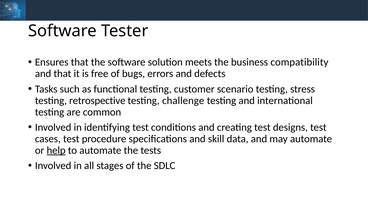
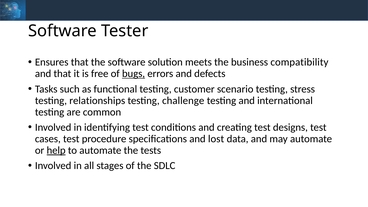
bugs underline: none -> present
retrospective: retrospective -> relationships
skill: skill -> lost
